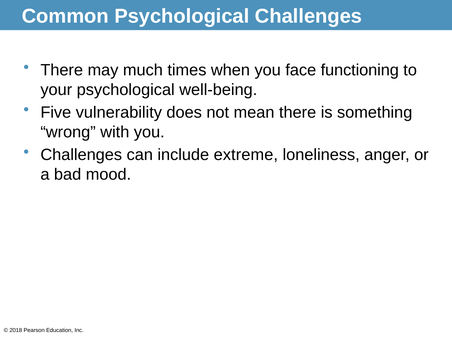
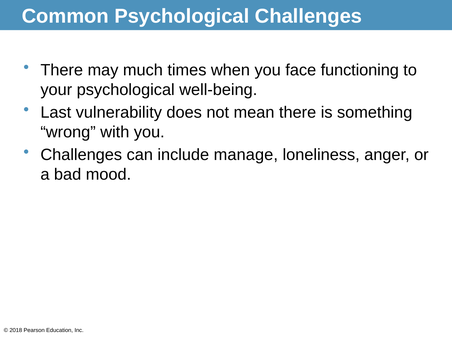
Five: Five -> Last
extreme: extreme -> manage
